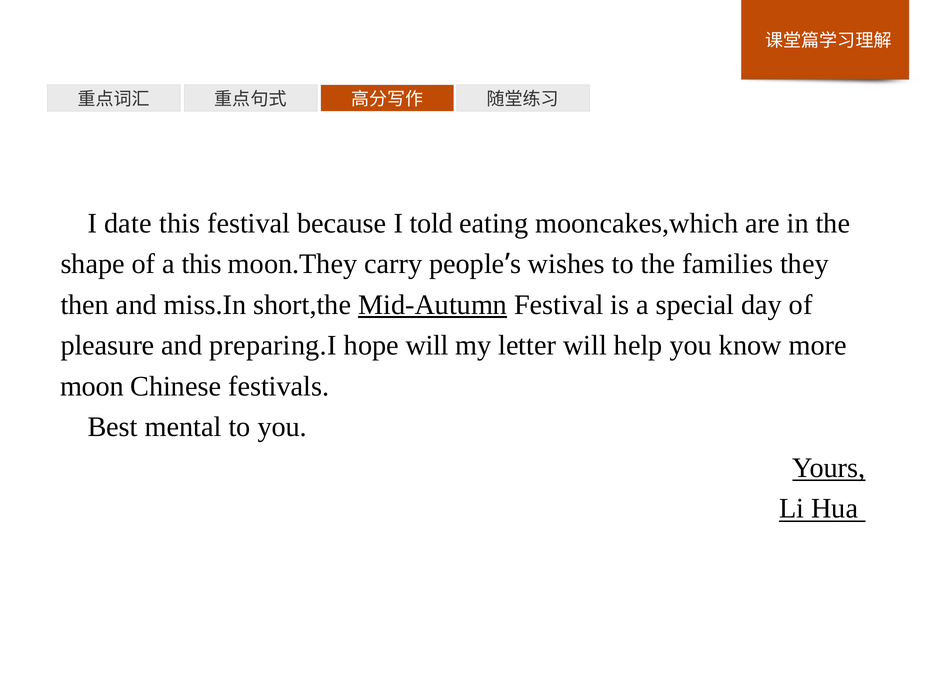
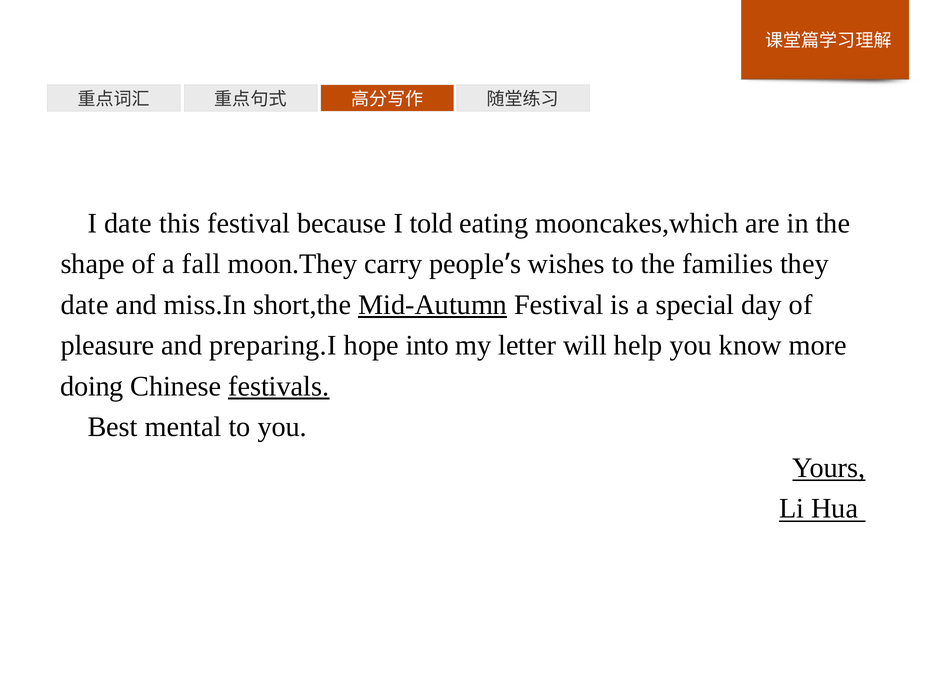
a this: this -> fall
then at (85, 305): then -> date
hope will: will -> into
moon: moon -> doing
festivals underline: none -> present
